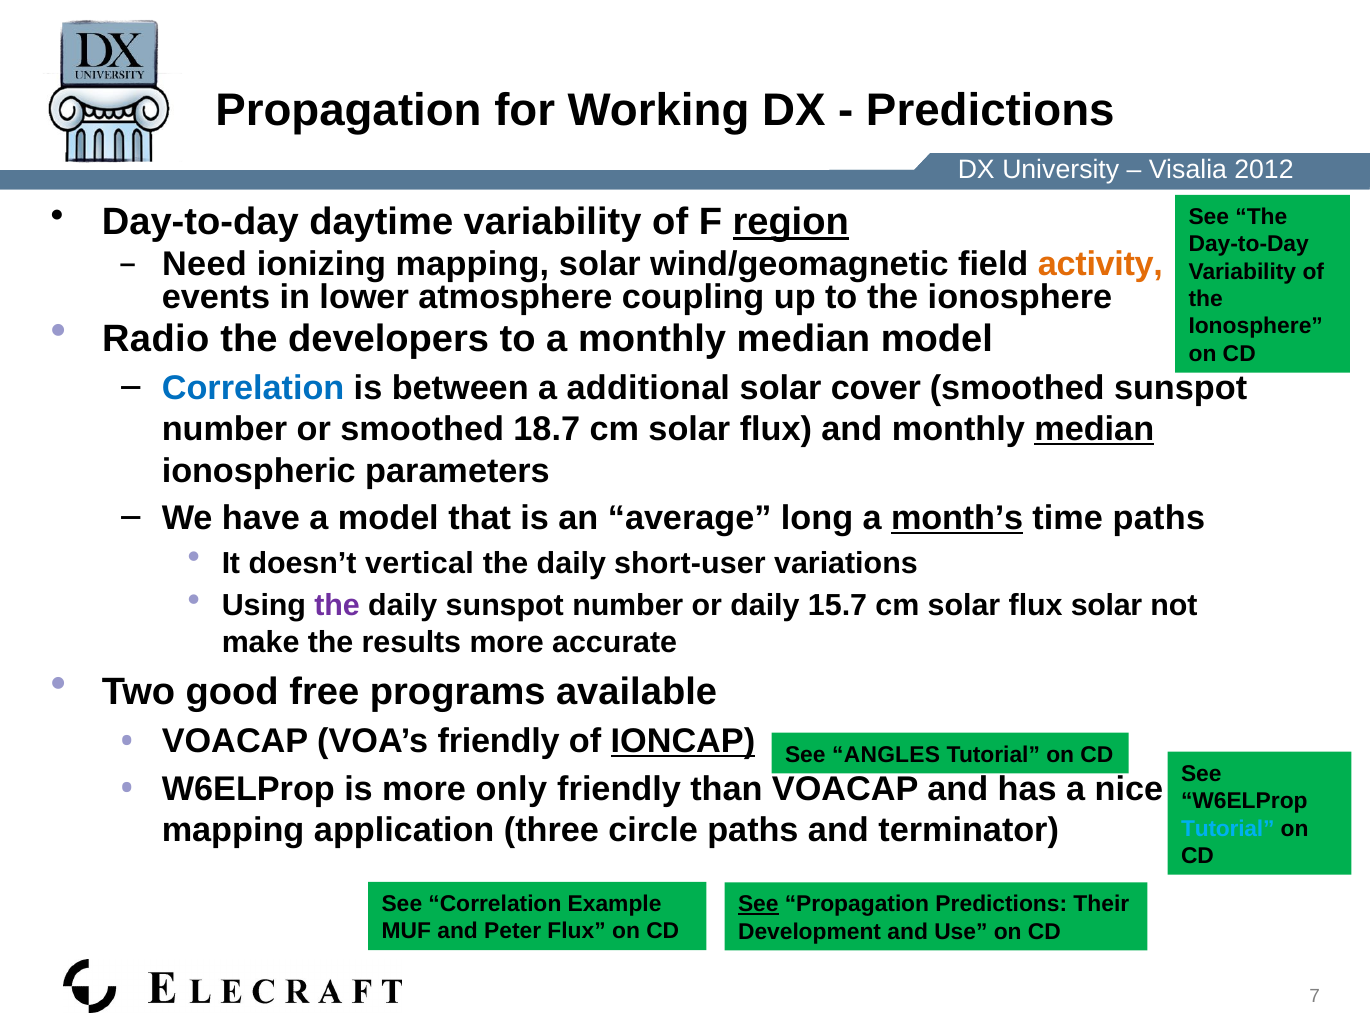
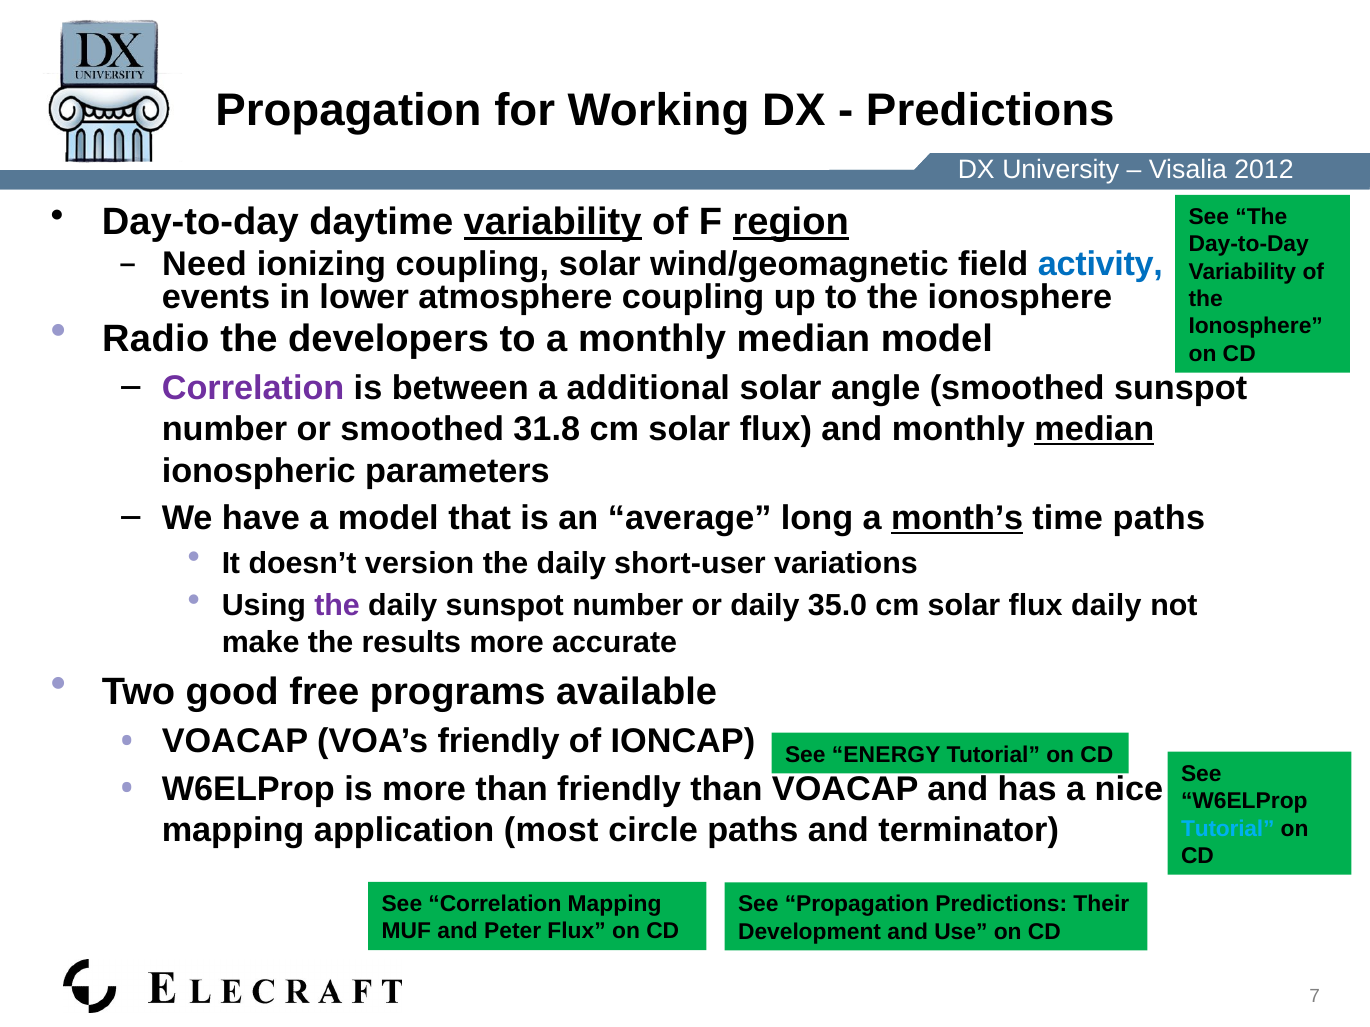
variability at (553, 222) underline: none -> present
ionizing mapping: mapping -> coupling
activity colour: orange -> blue
Correlation at (253, 389) colour: blue -> purple
cover: cover -> angle
18.7: 18.7 -> 31.8
vertical: vertical -> version
15.7: 15.7 -> 35.0
flux solar: solar -> daily
IONCAP underline: present -> none
ANGLES: ANGLES -> ENERGY
more only: only -> than
three: three -> most
Correlation Example: Example -> Mapping
See at (758, 905) underline: present -> none
